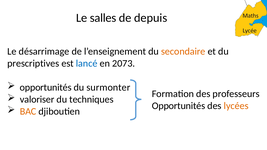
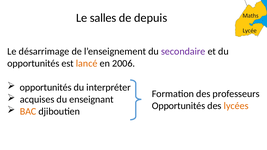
secondaire colour: orange -> purple
prescriptives at (33, 63): prescriptives -> opportunités
lancé colour: blue -> orange
2073: 2073 -> 2006
surmonter: surmonter -> interpréter
valoriser: valoriser -> acquises
techniques: techniques -> enseignant
